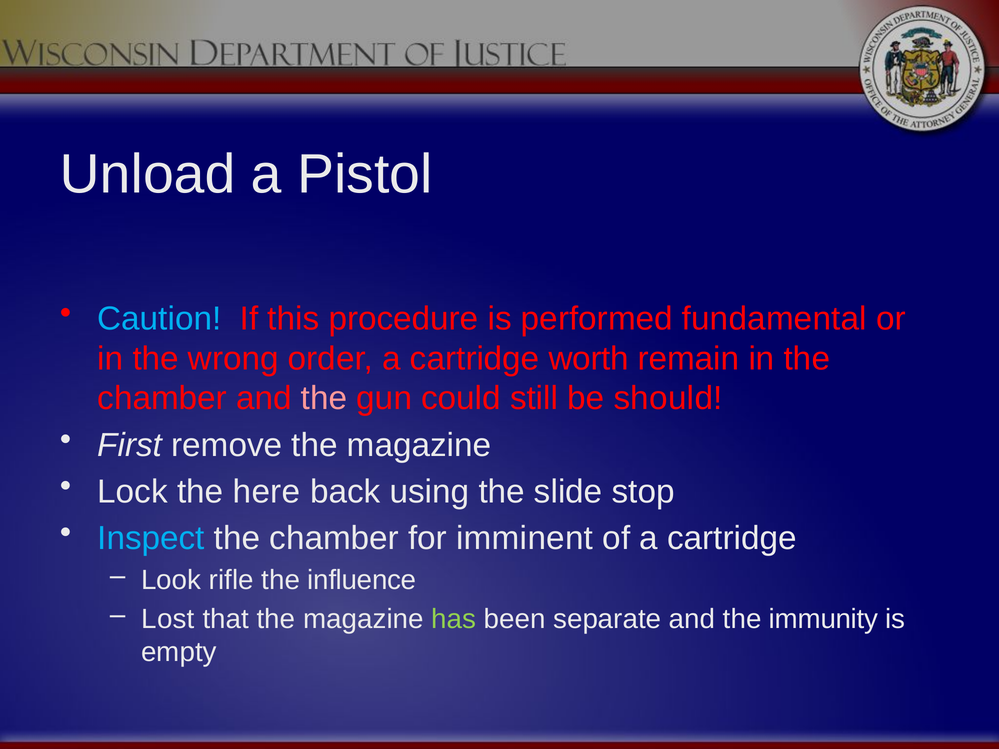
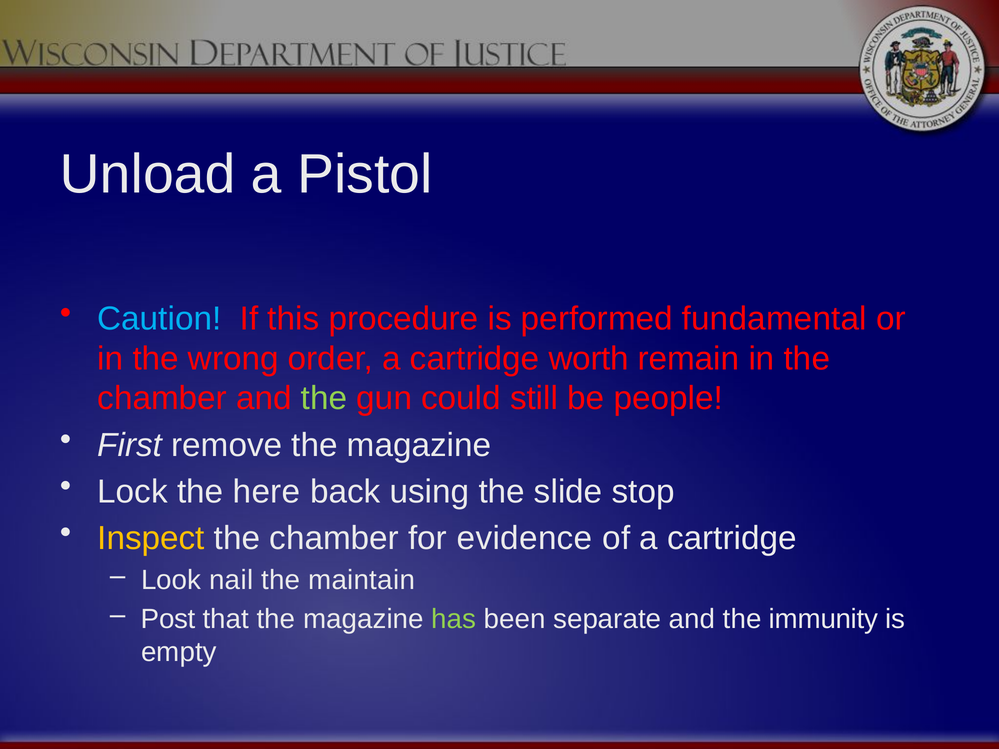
the at (324, 399) colour: pink -> light green
should: should -> people
Inspect colour: light blue -> yellow
imminent: imminent -> evidence
rifle: rifle -> nail
influence: influence -> maintain
Lost: Lost -> Post
